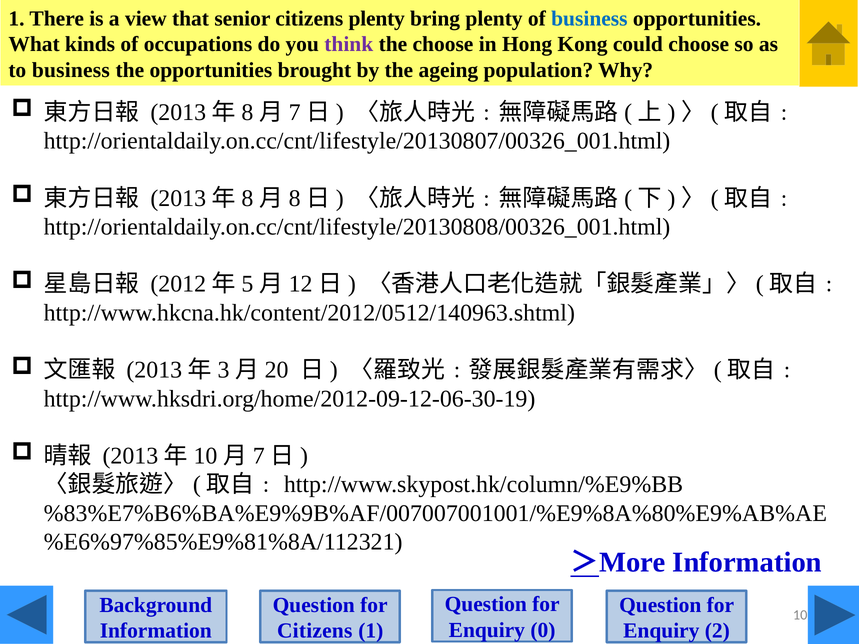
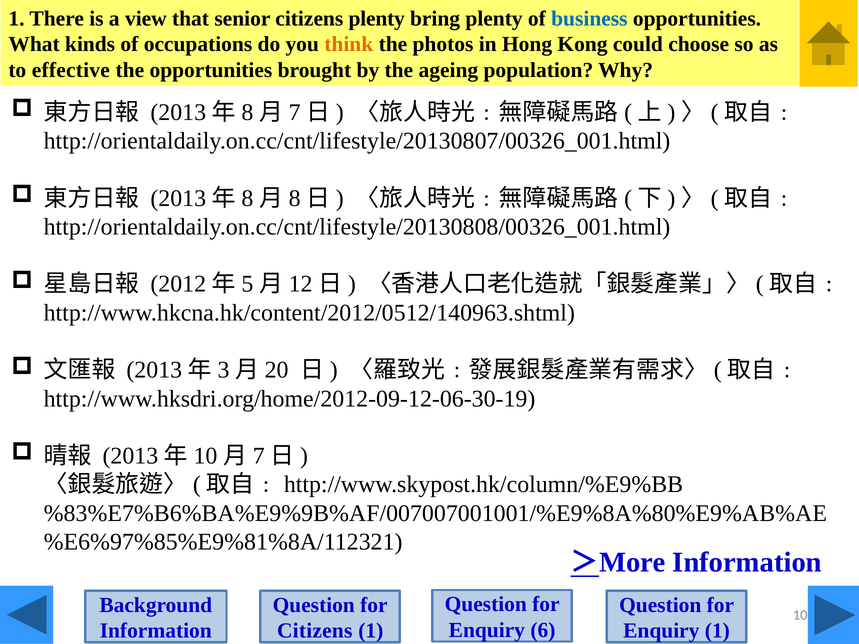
think colour: purple -> orange
the choose: choose -> photos
to business: business -> effective
0: 0 -> 6
Enquiry 2: 2 -> 1
